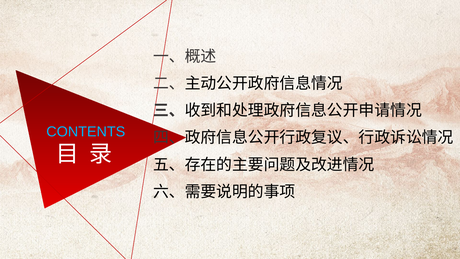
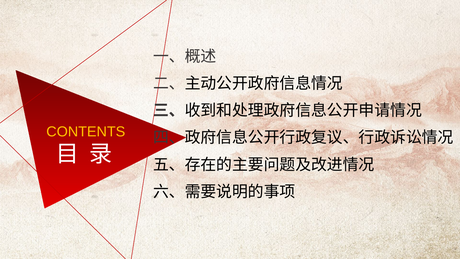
CONTENTS colour: light blue -> yellow
